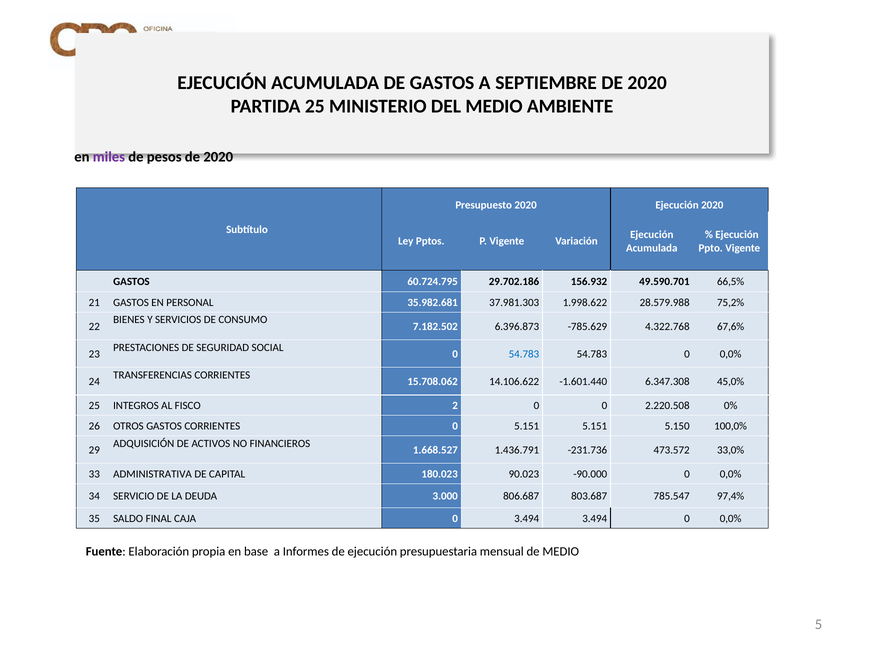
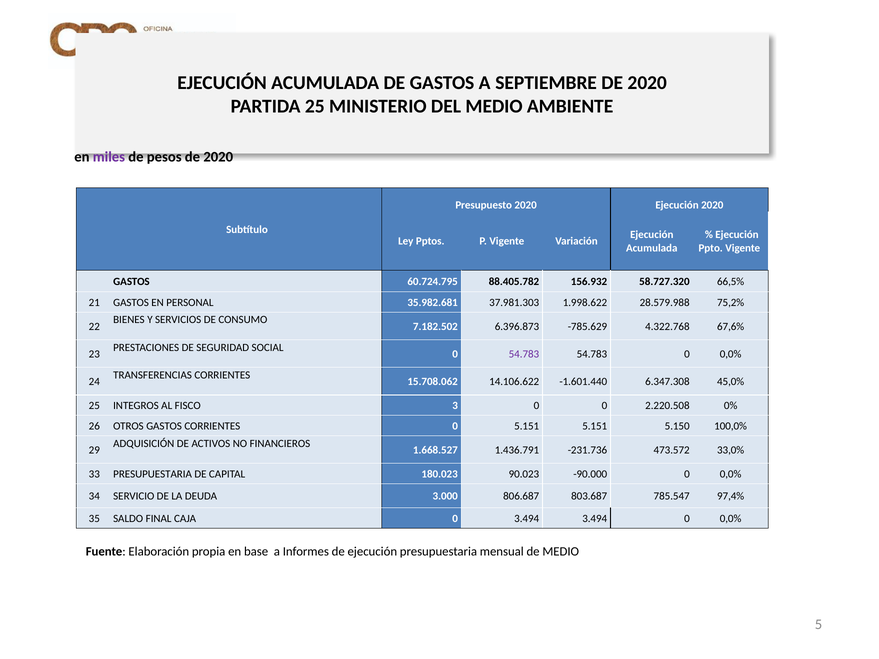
29.702.186: 29.702.186 -> 88.405.782
49.590.701: 49.590.701 -> 58.727.320
54.783 at (524, 354) colour: blue -> purple
2: 2 -> 3
33 ADMINISTRATIVA: ADMINISTRATIVA -> PRESUPUESTARIA
